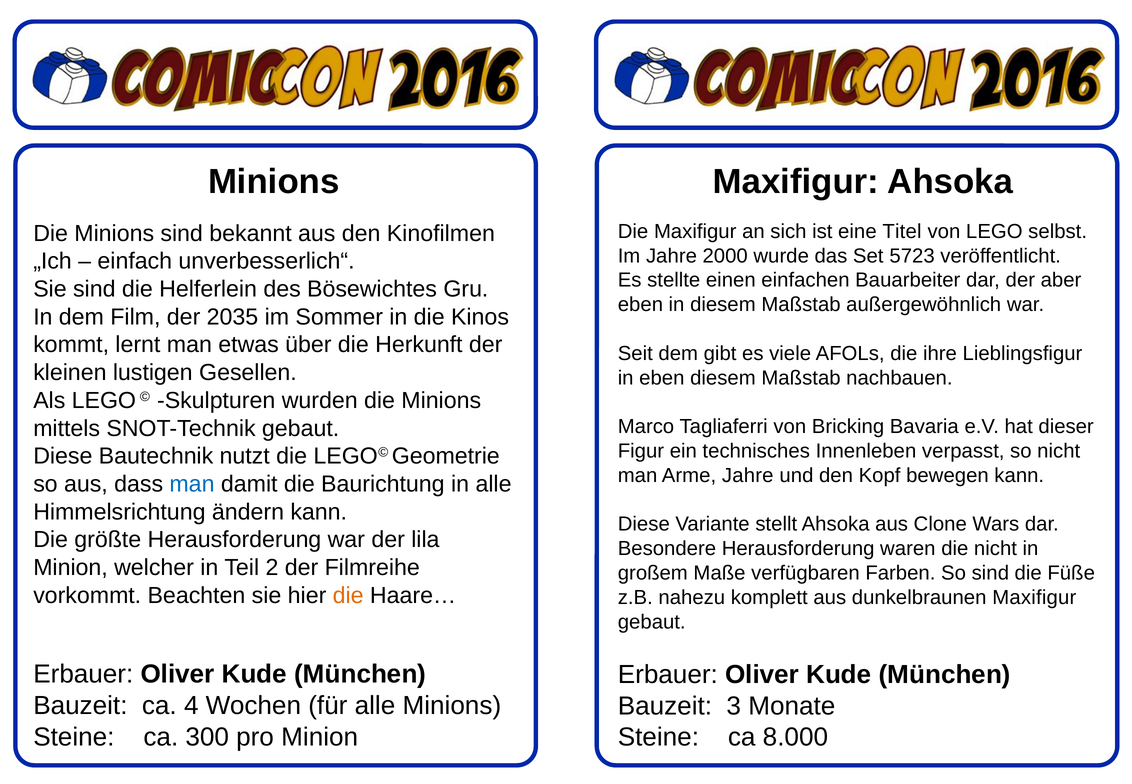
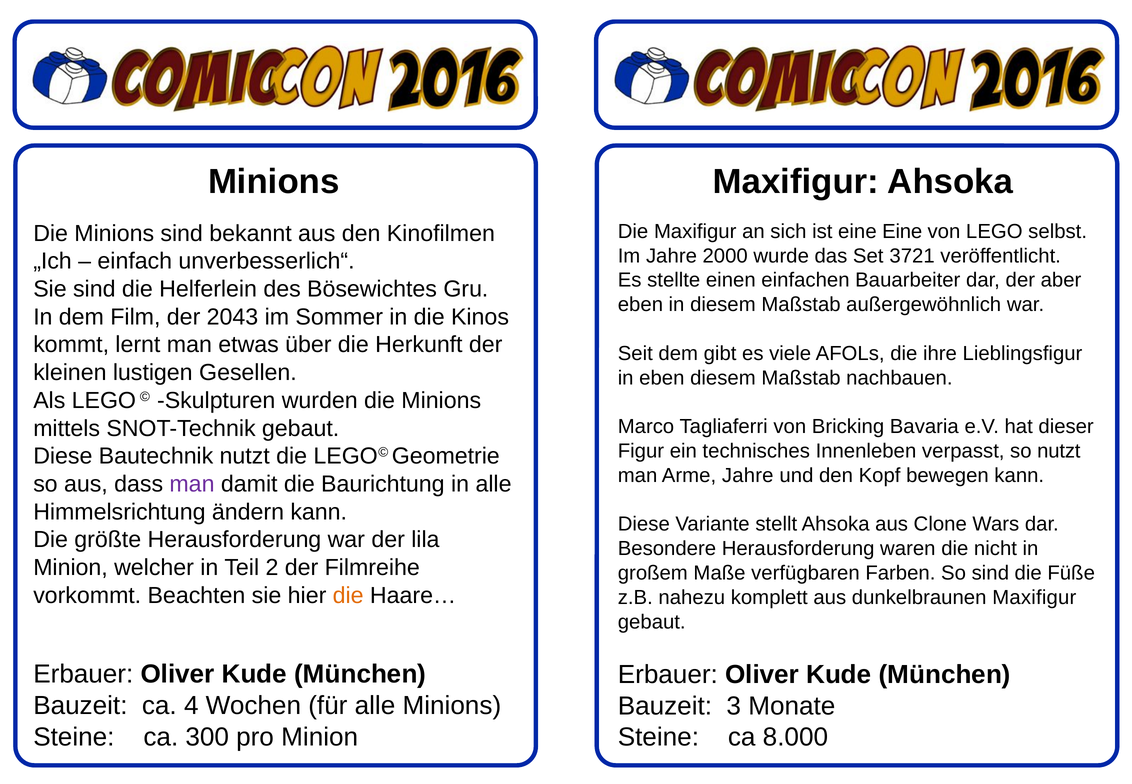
eine Titel: Titel -> Eine
5723: 5723 -> 3721
2035: 2035 -> 2043
so nicht: nicht -> nutzt
man at (192, 484) colour: blue -> purple
